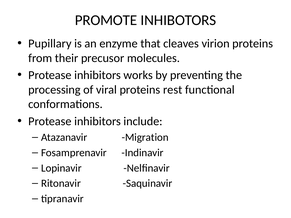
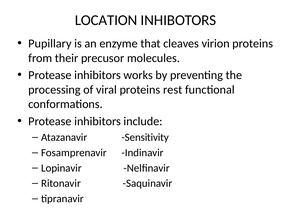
PROMOTE: PROMOTE -> LOCATION
Migration: Migration -> Sensitivity
